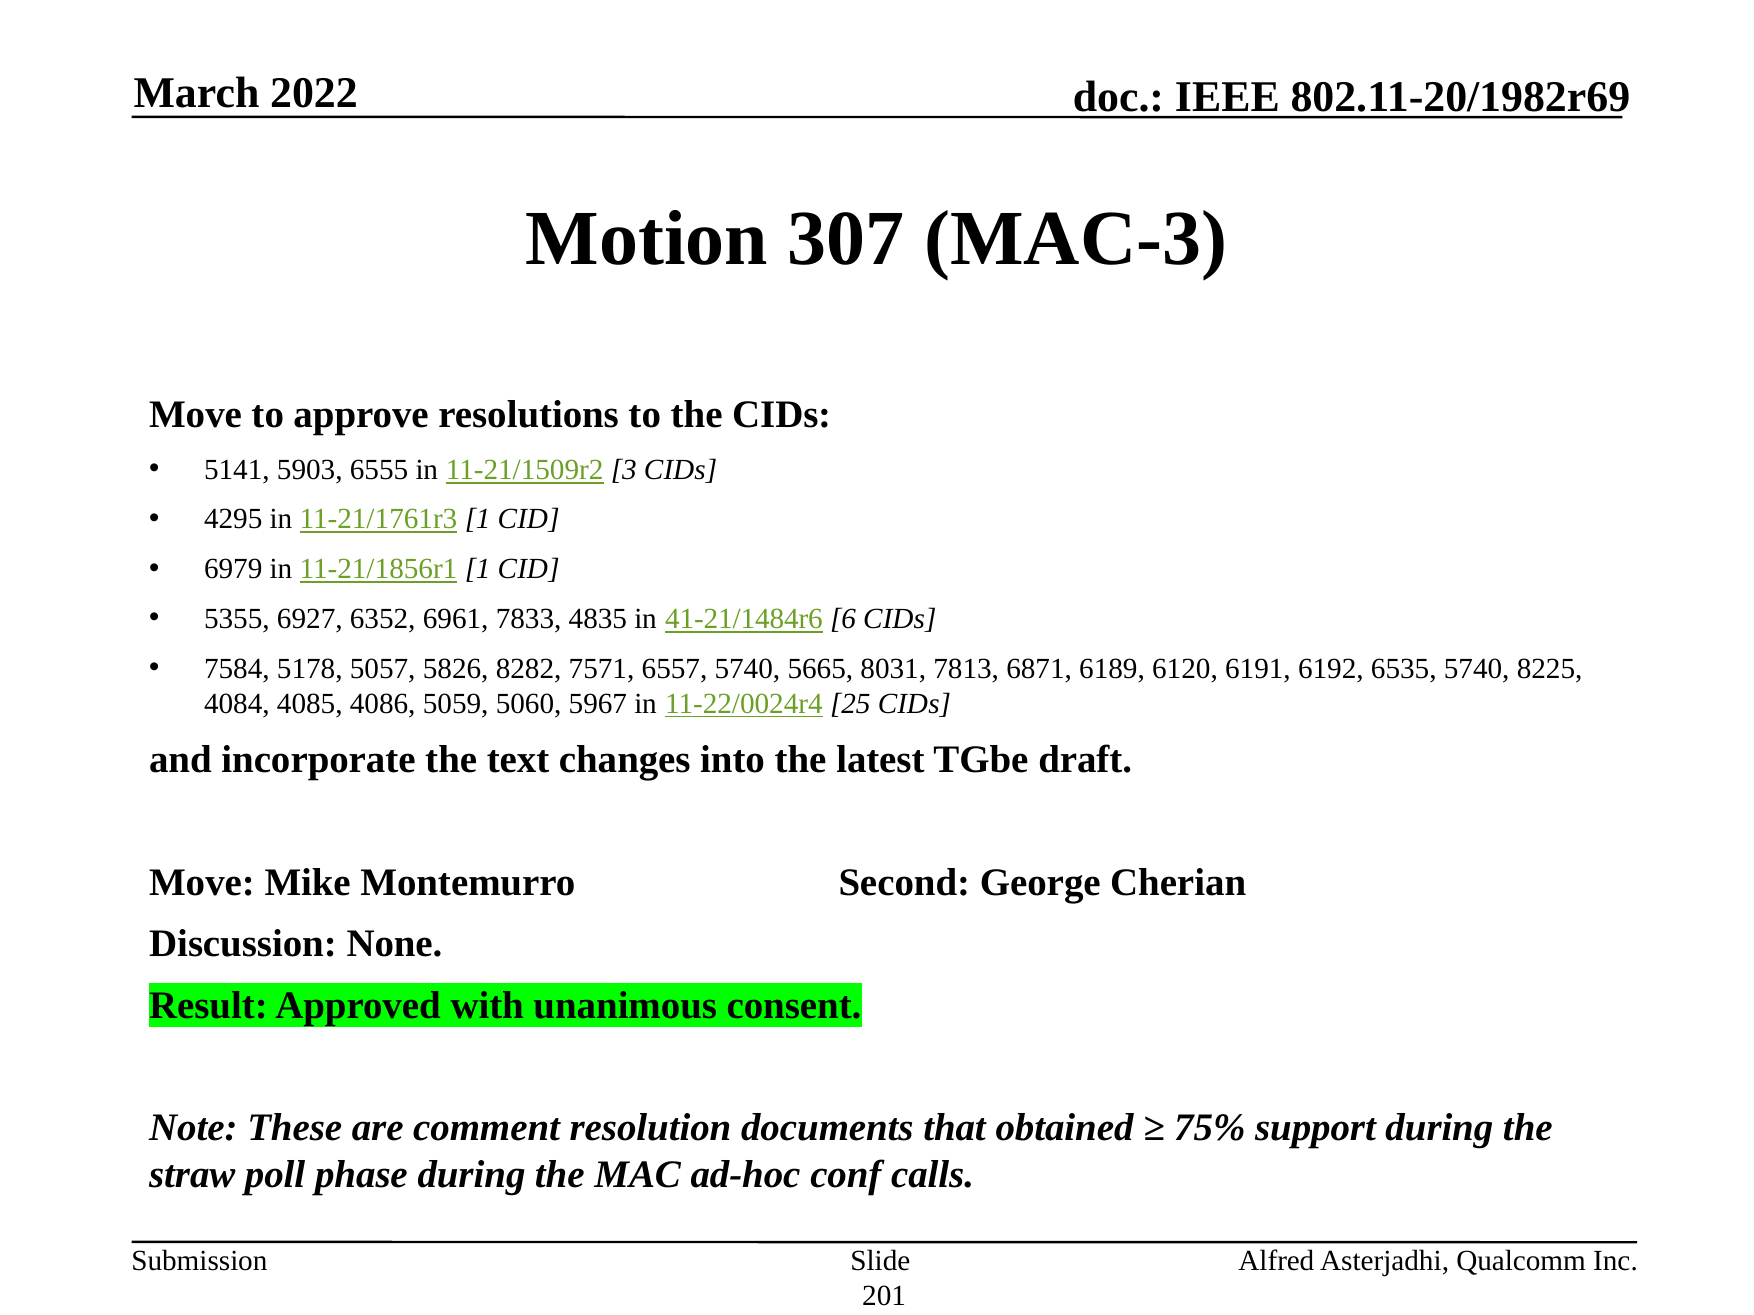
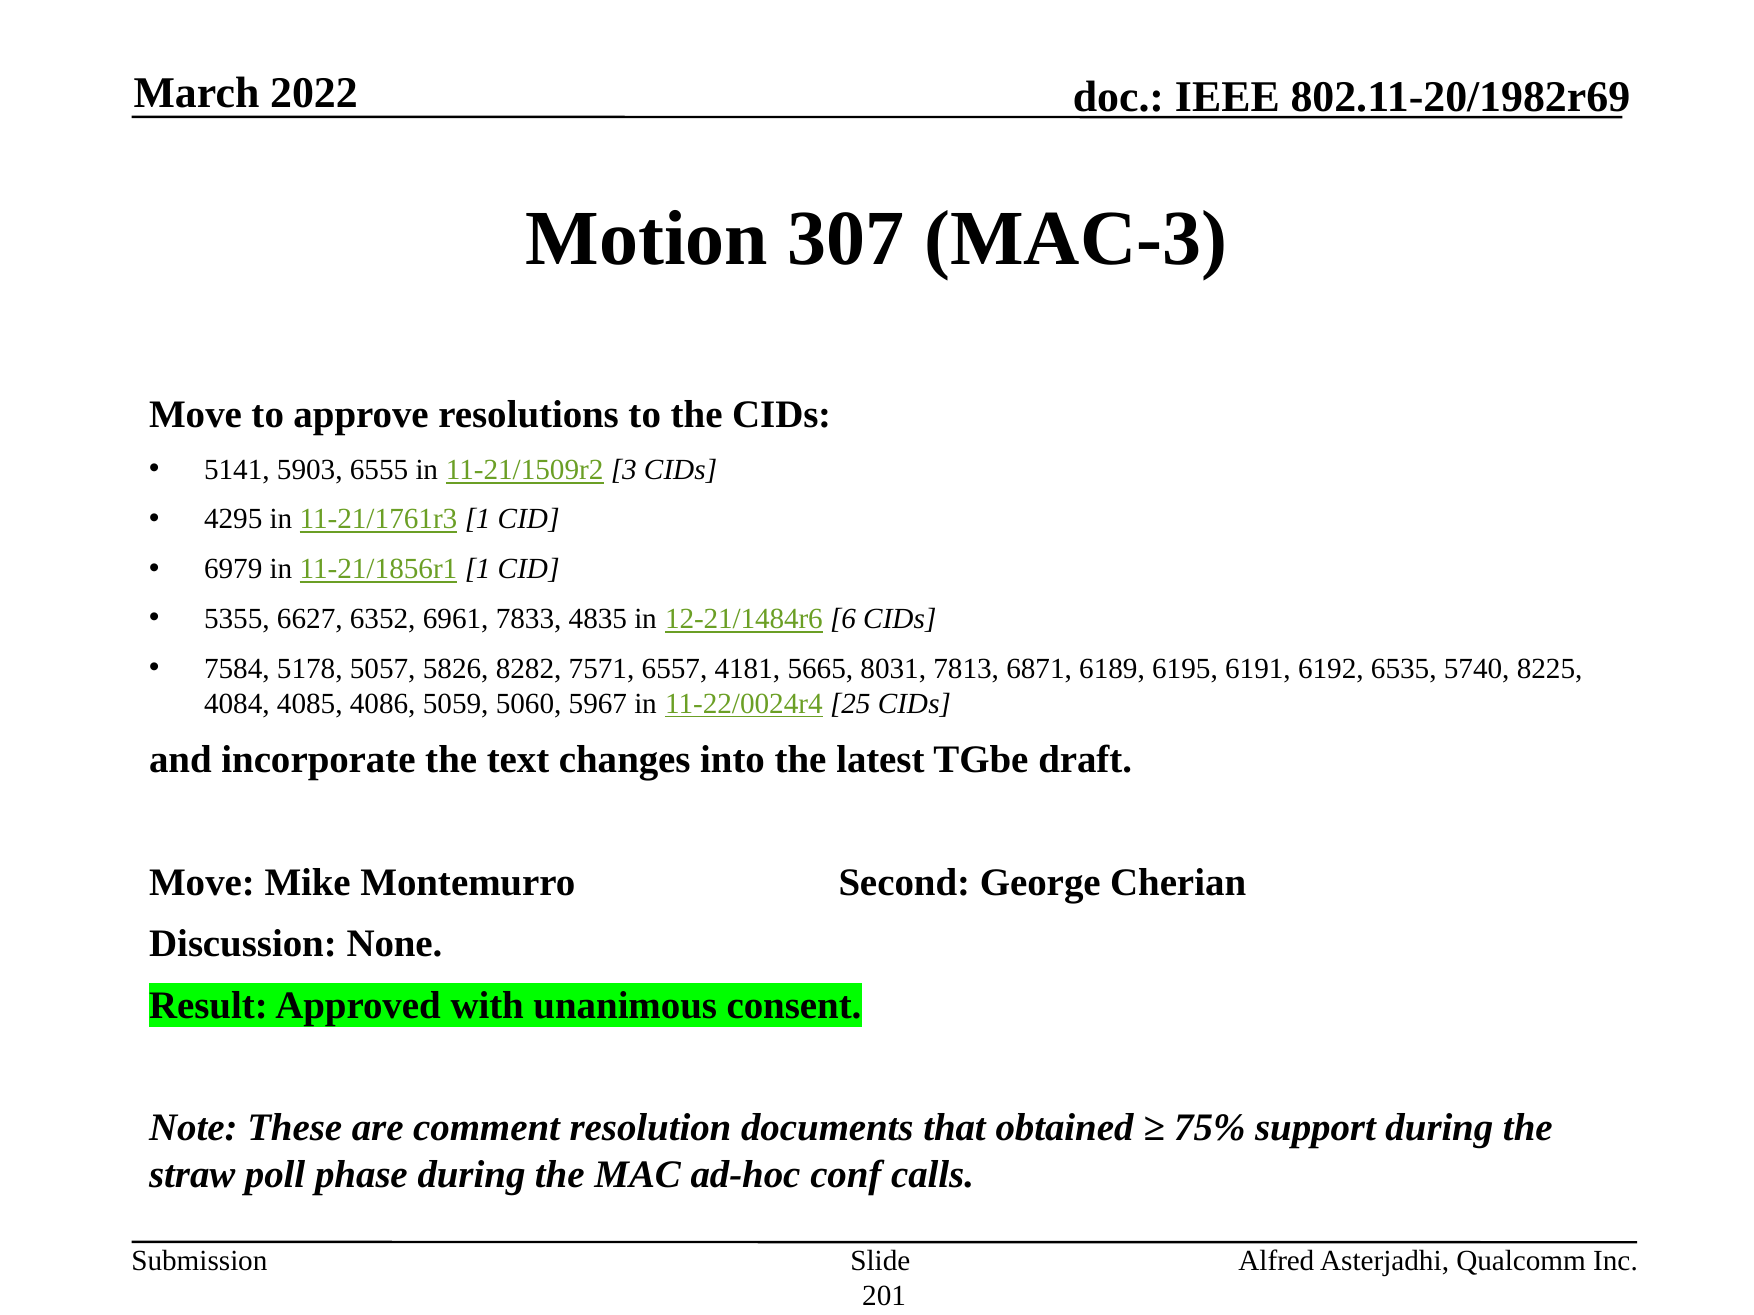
6927: 6927 -> 6627
41-21/1484r6: 41-21/1484r6 -> 12-21/1484r6
6557 5740: 5740 -> 4181
6120: 6120 -> 6195
